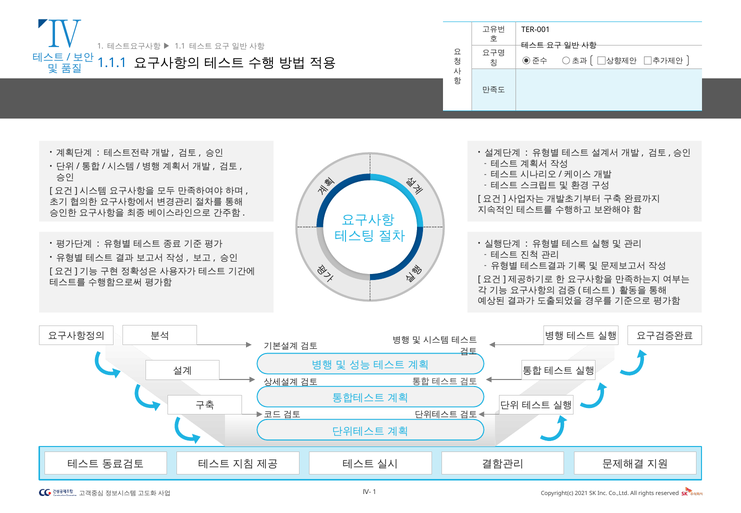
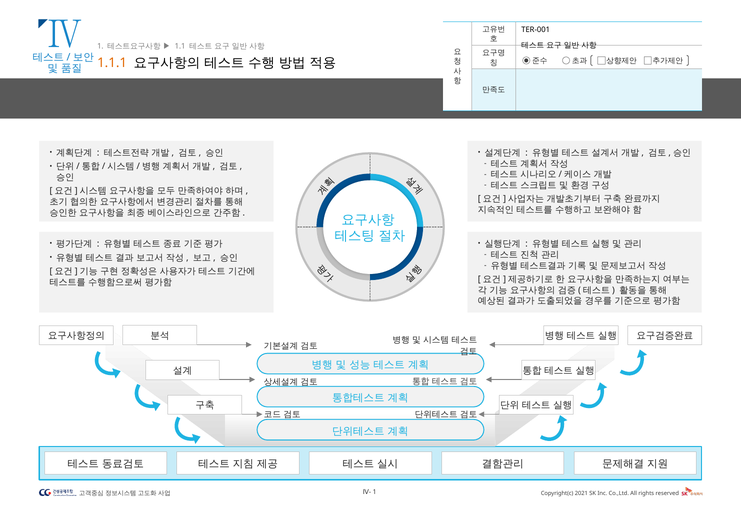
1.1.1 colour: blue -> orange
